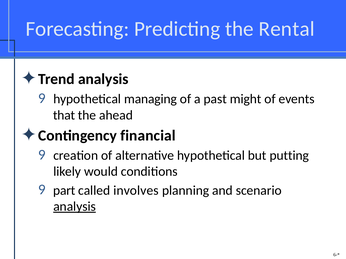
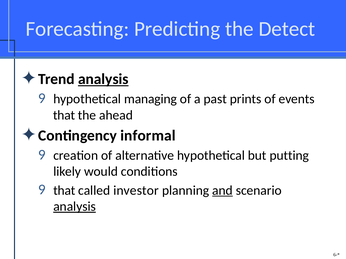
Rental: Rental -> Detect
analysis at (103, 79) underline: none -> present
might: might -> prints
financial: financial -> informal
part at (64, 191): part -> that
involves: involves -> investor
and underline: none -> present
